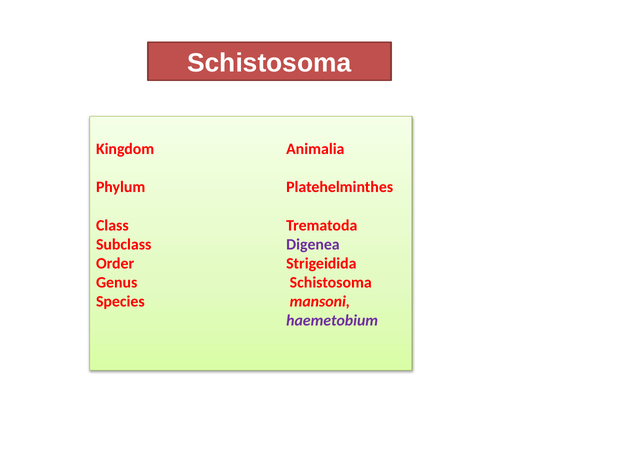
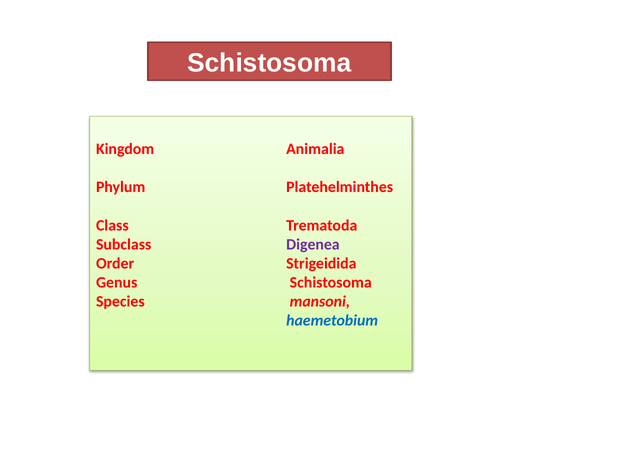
haemetobium colour: purple -> blue
